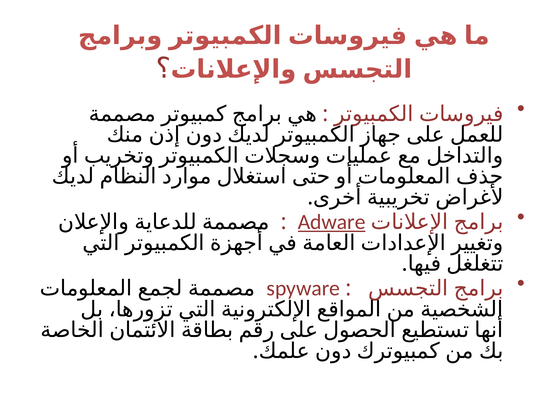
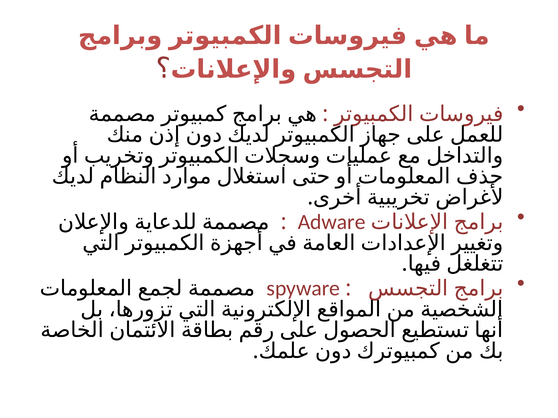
Adware underline: present -> none
